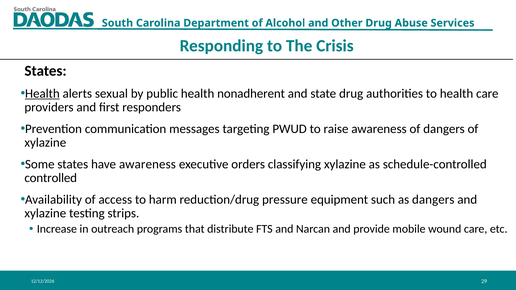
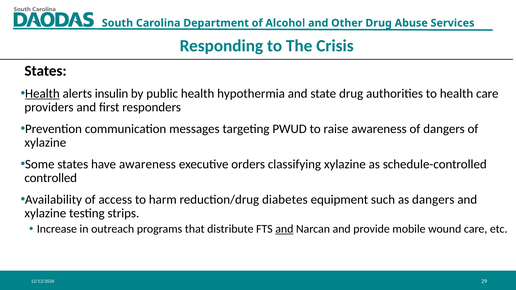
sexual: sexual -> insulin
nonadherent: nonadherent -> hypothermia
pressure: pressure -> diabetes
and at (284, 229) underline: none -> present
